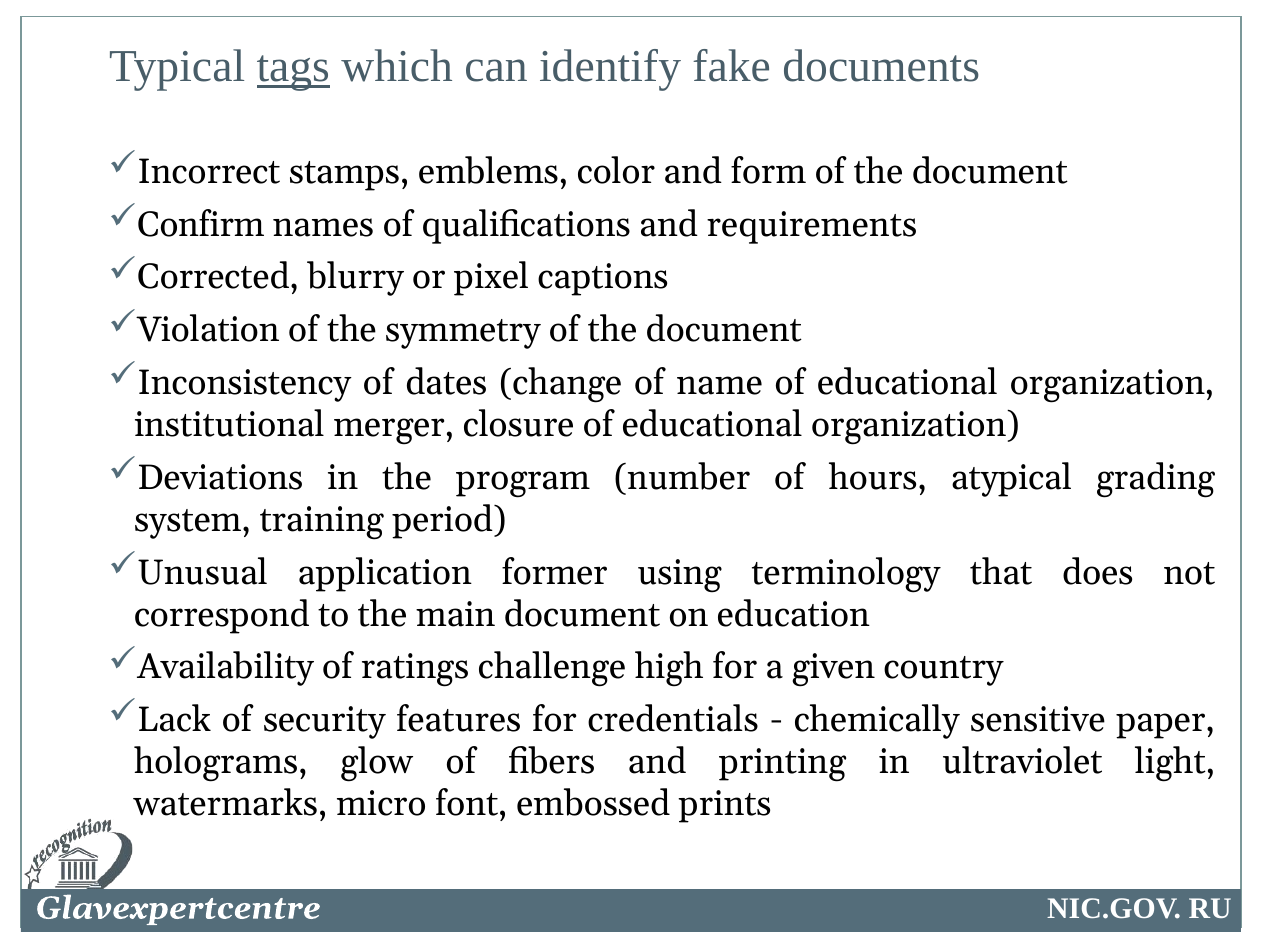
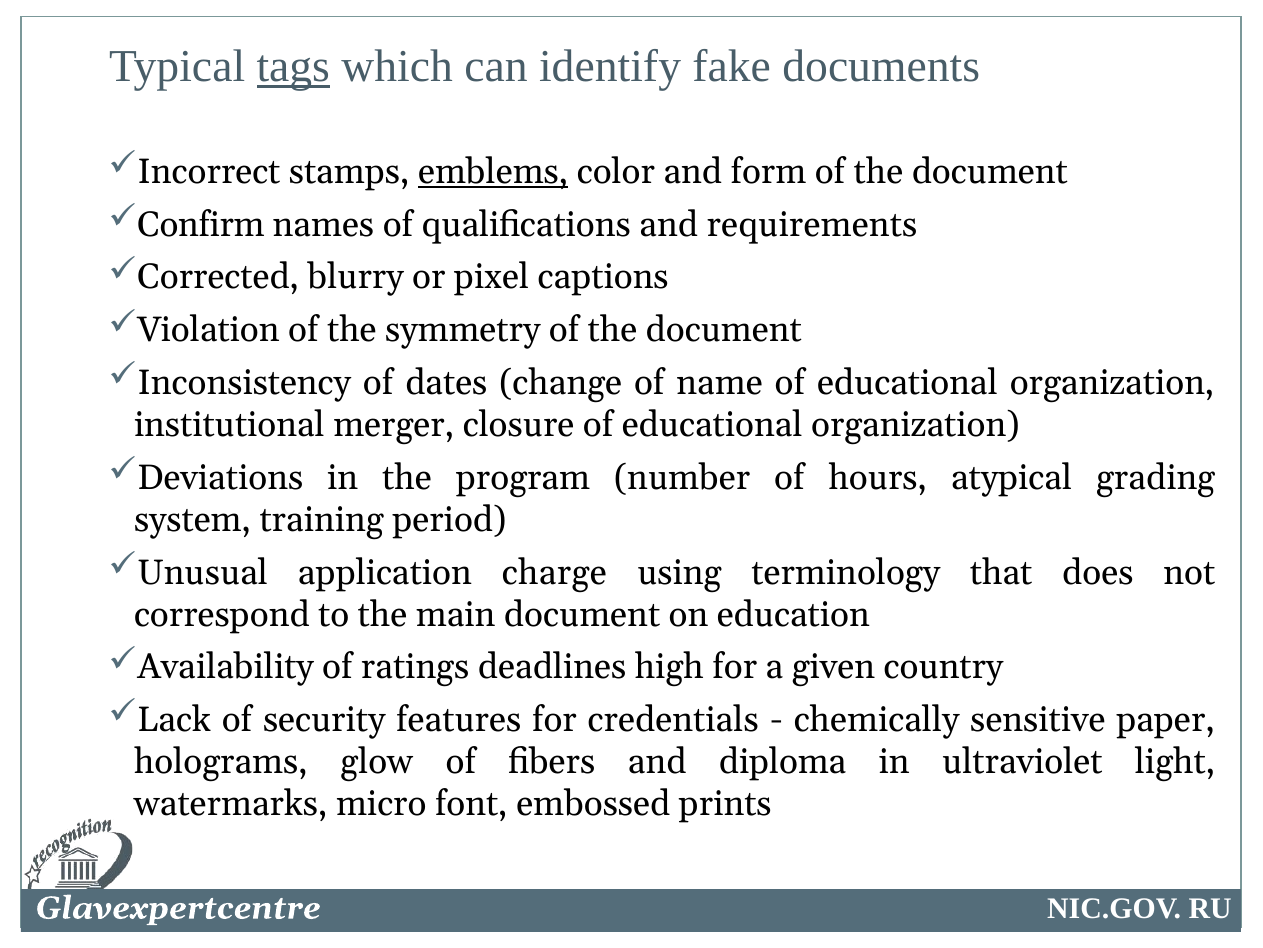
emblems underline: none -> present
former: former -> charge
challenge: challenge -> deadlines
printing: printing -> diploma
